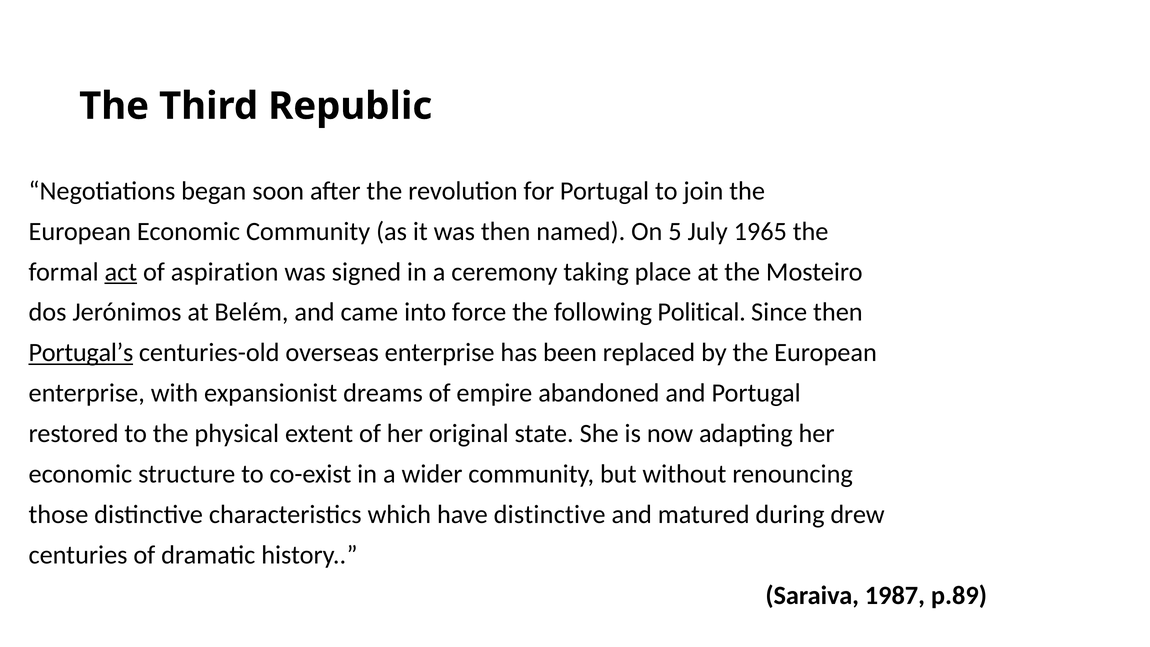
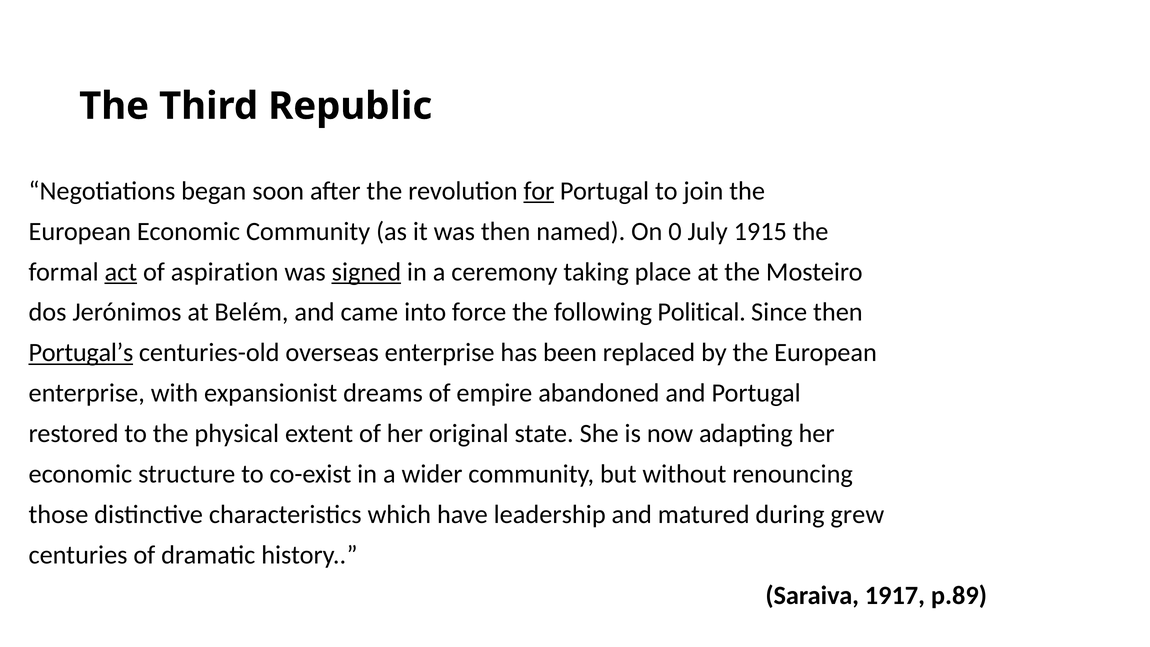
for underline: none -> present
5: 5 -> 0
1965: 1965 -> 1915
signed underline: none -> present
have distinctive: distinctive -> leadership
drew: drew -> grew
1987: 1987 -> 1917
